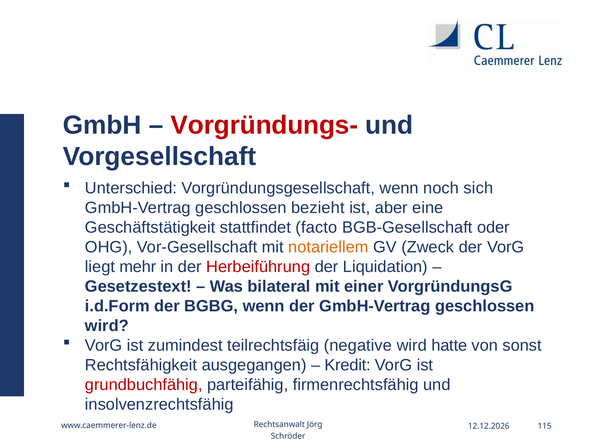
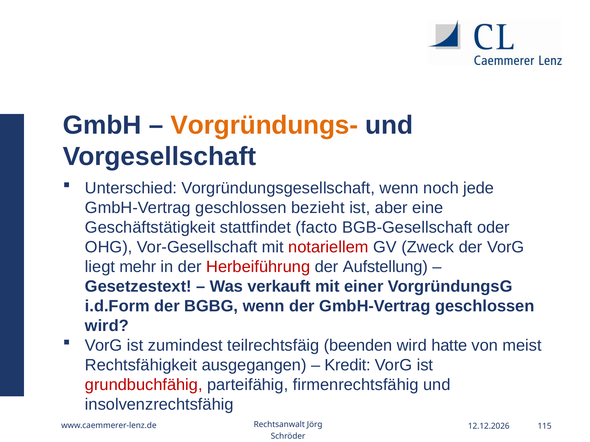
Vorgründungs- colour: red -> orange
sich: sich -> jede
notariellem colour: orange -> red
Liquidation: Liquidation -> Aufstellung
bilateral: bilateral -> verkauft
negative: negative -> beenden
sonst: sonst -> meist
